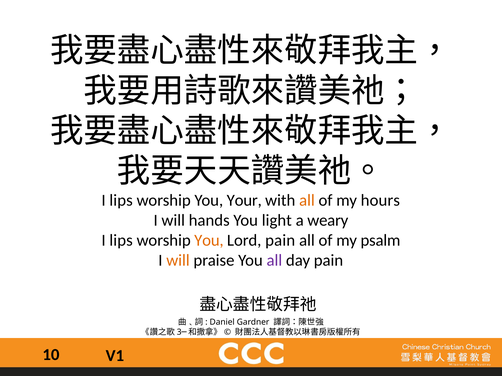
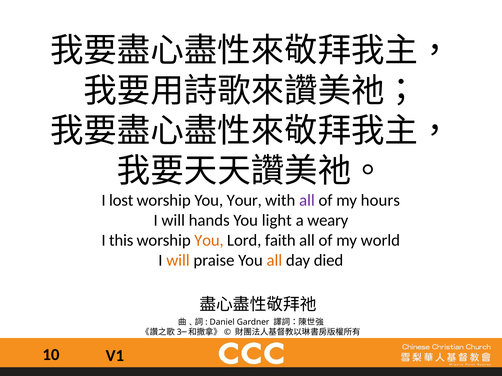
lips at (121, 200): lips -> lost
all at (307, 200) colour: orange -> purple
lips at (121, 241): lips -> this
Lord pain: pain -> faith
psalm: psalm -> world
all at (274, 261) colour: purple -> orange
day pain: pain -> died
